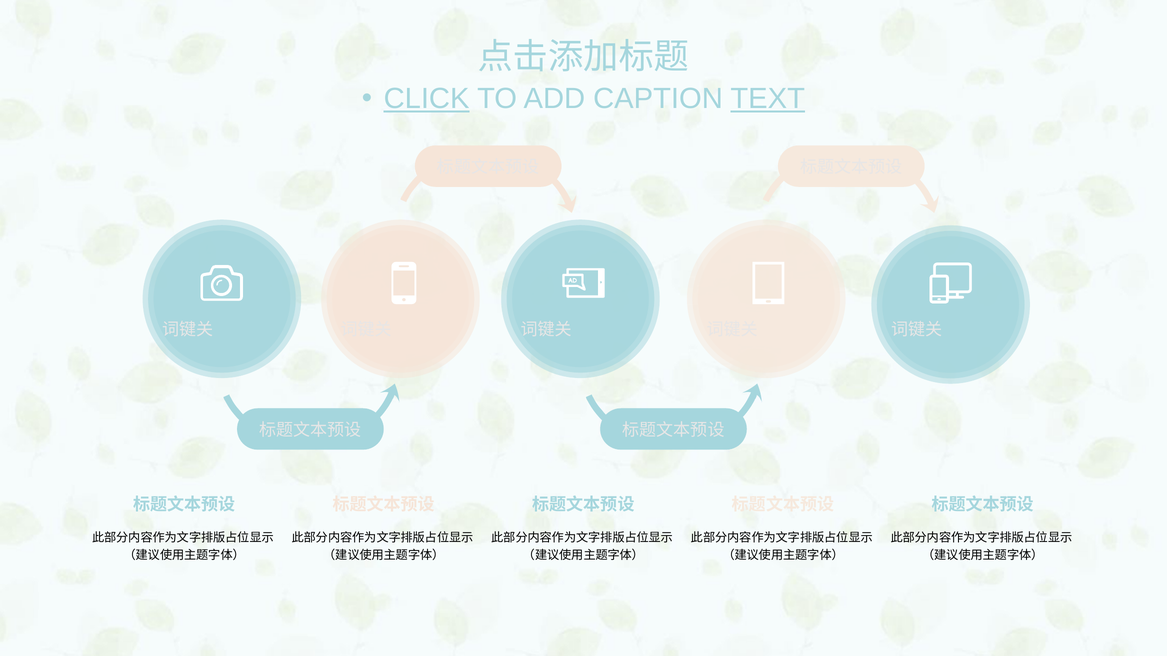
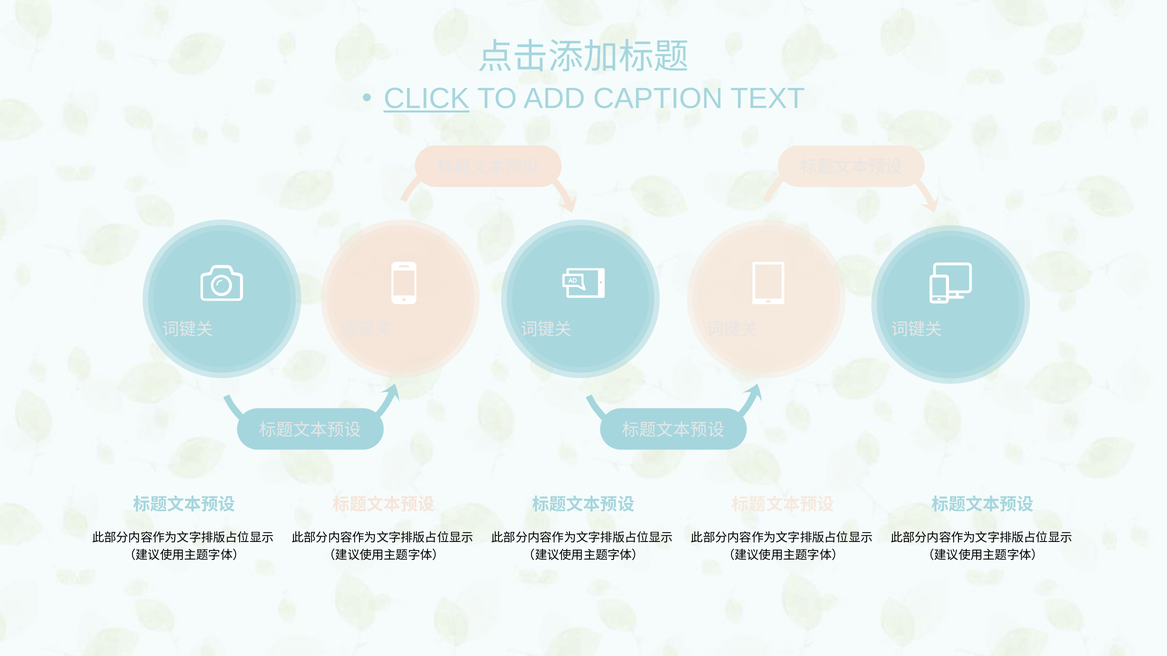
TEXT underline: present -> none
